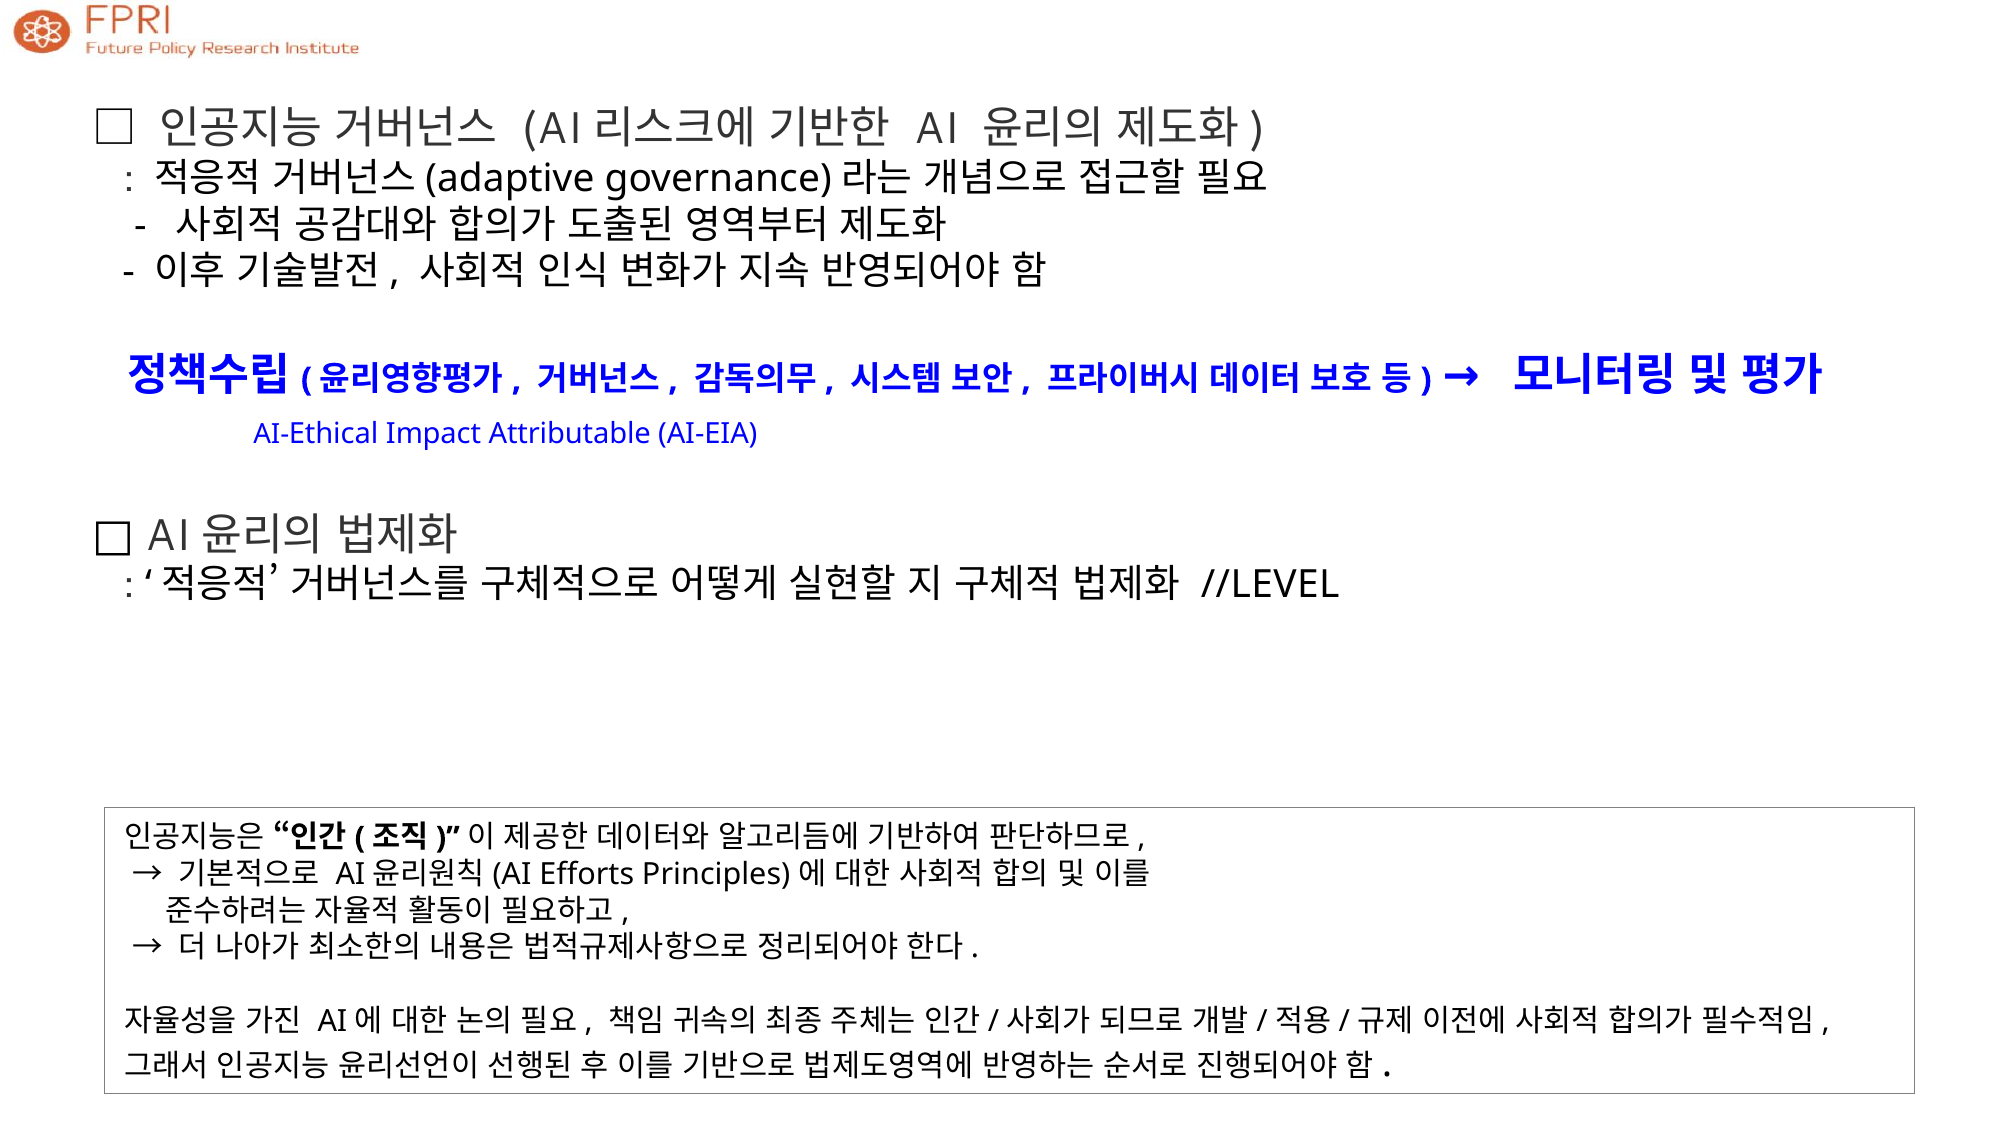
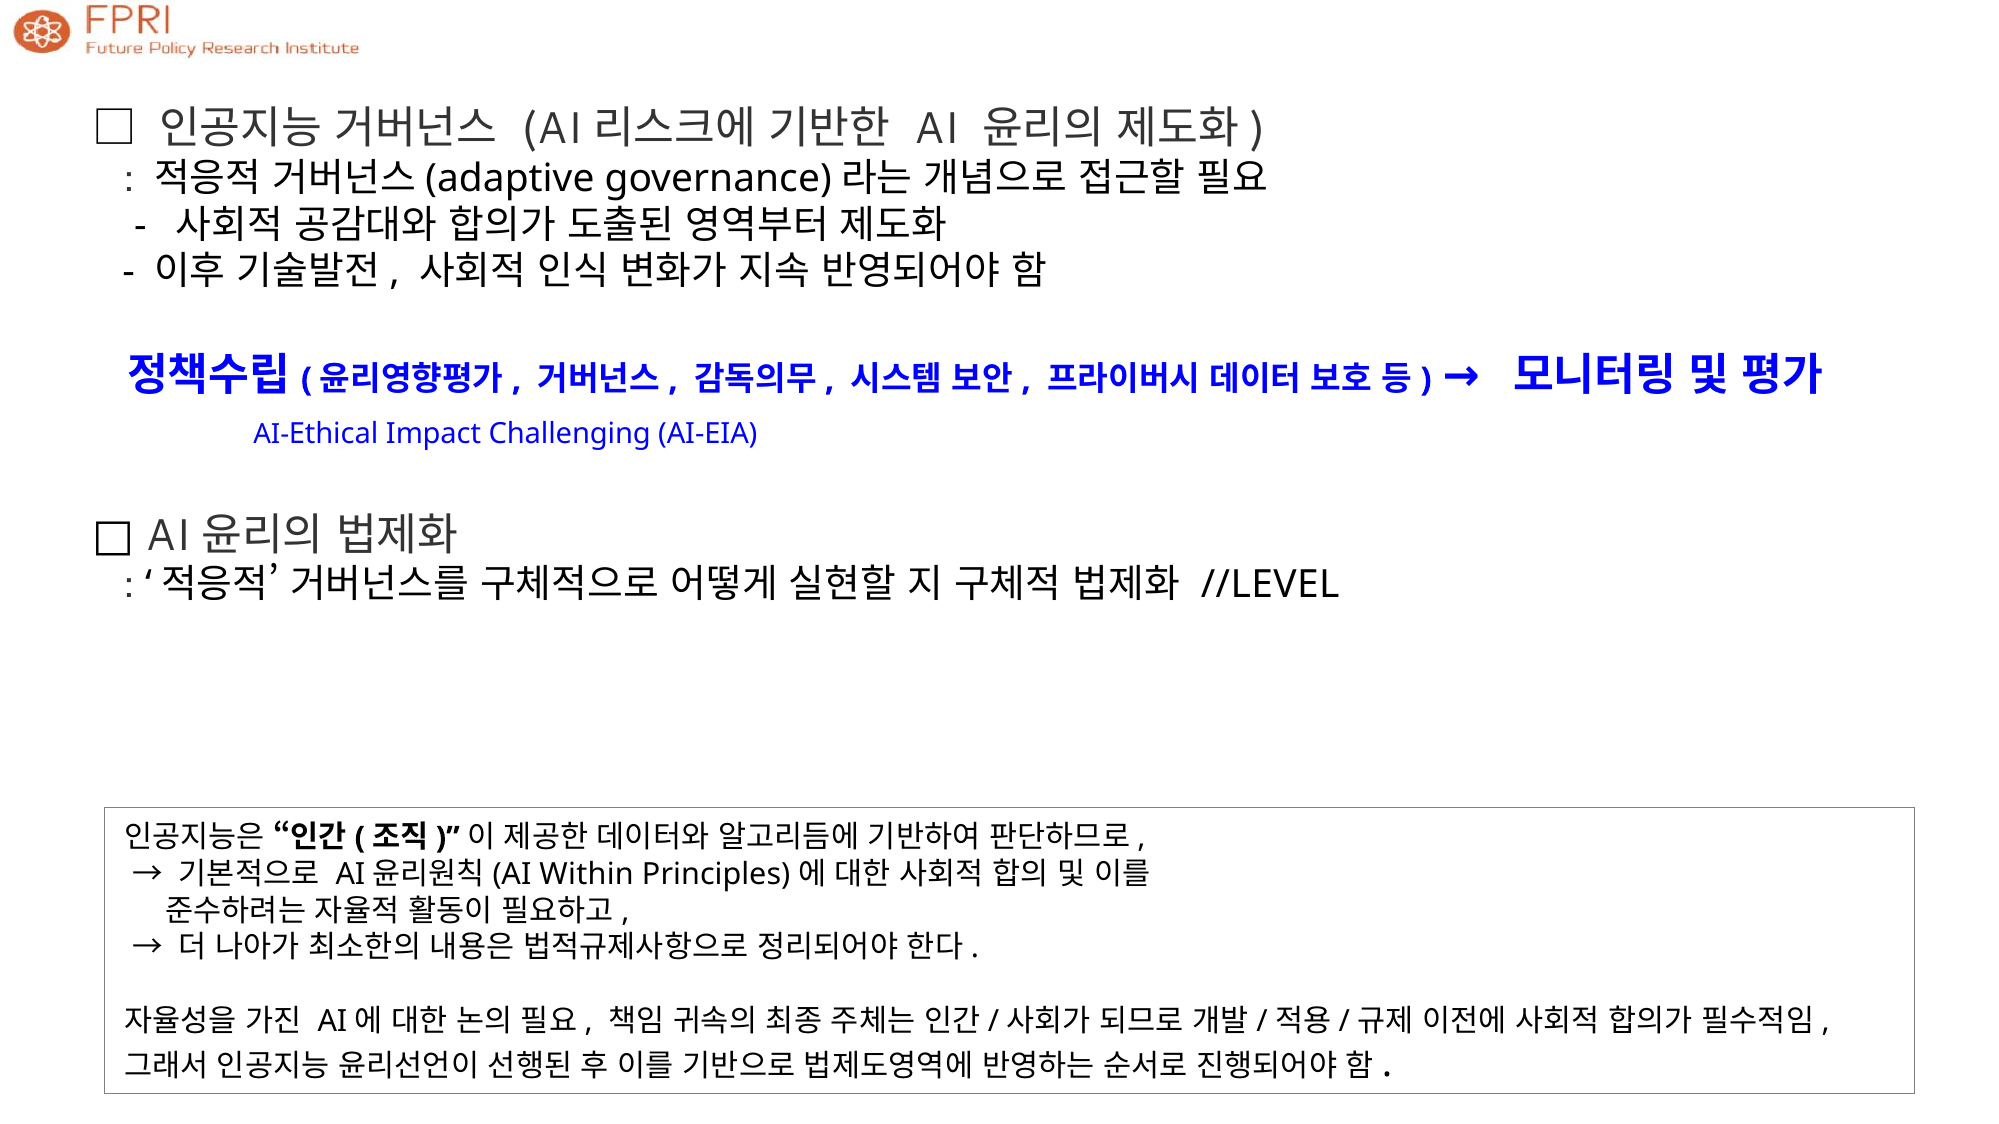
Attributable: Attributable -> Challenging
Efforts: Efforts -> Within
